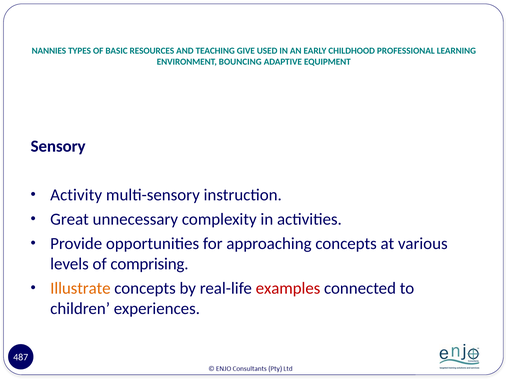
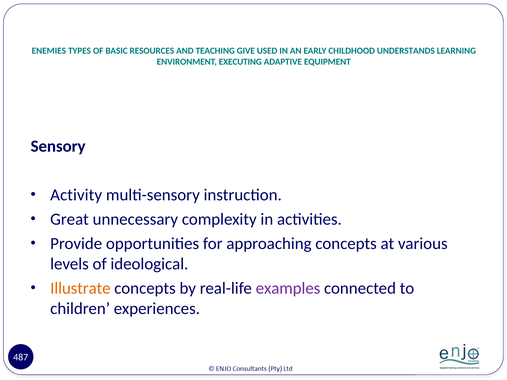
NANNIES: NANNIES -> ENEMIES
PROFESSIONAL: PROFESSIONAL -> UNDERSTANDS
BOUNCING: BOUNCING -> EXECUTING
comprising: comprising -> ideological
examples colour: red -> purple
